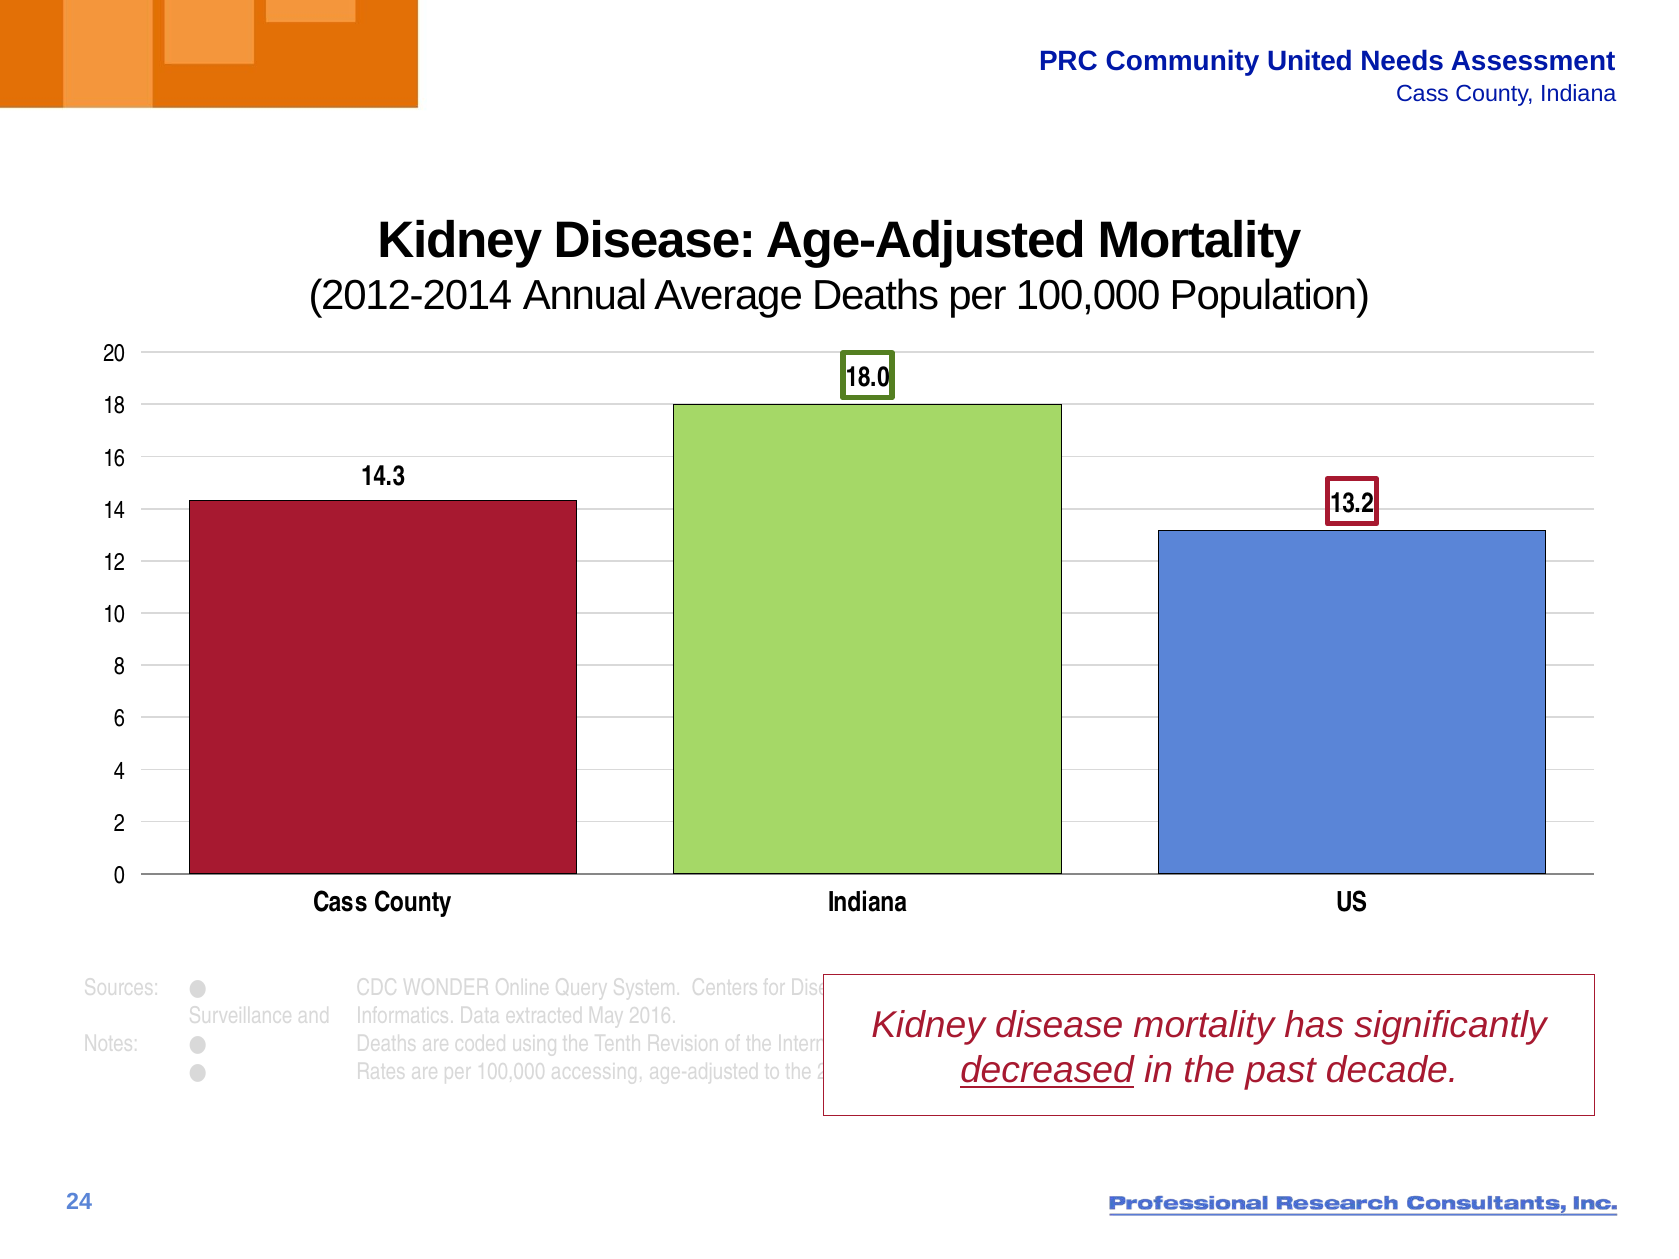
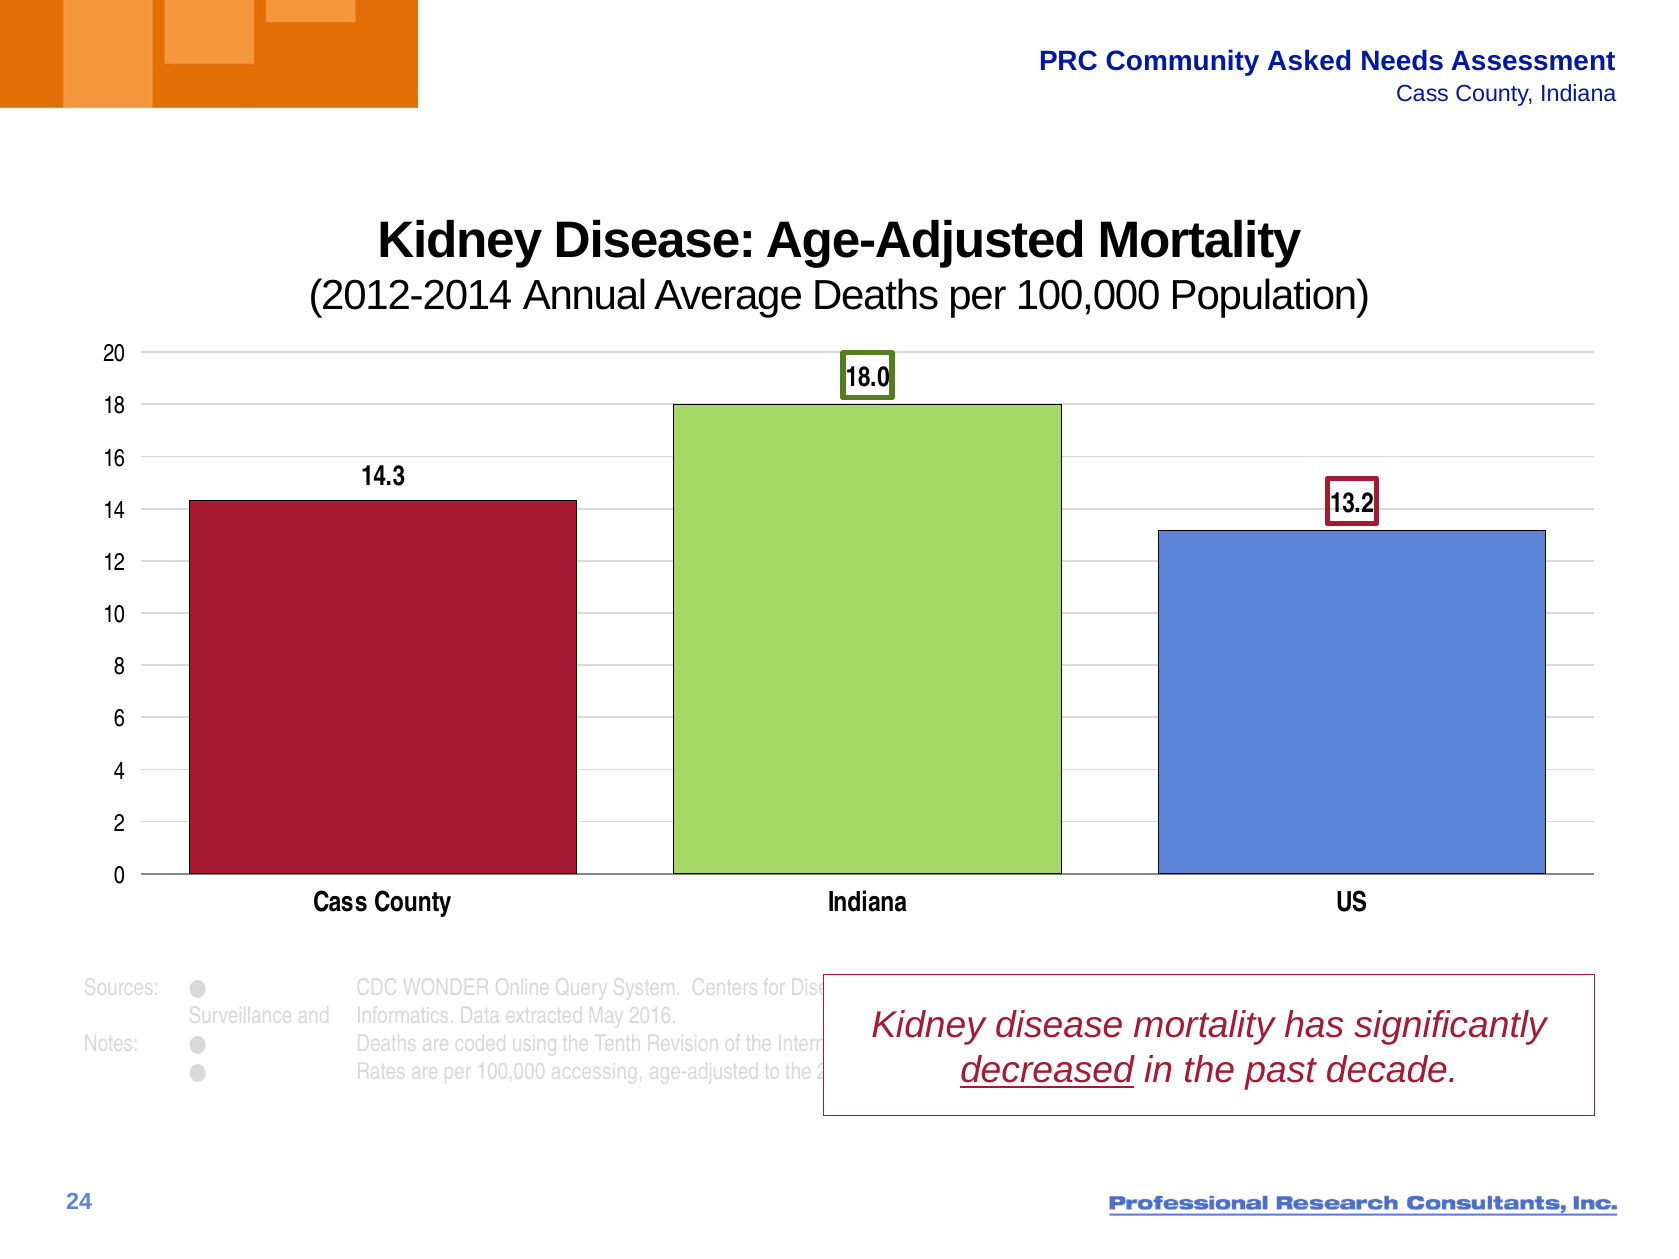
United: United -> Asked
